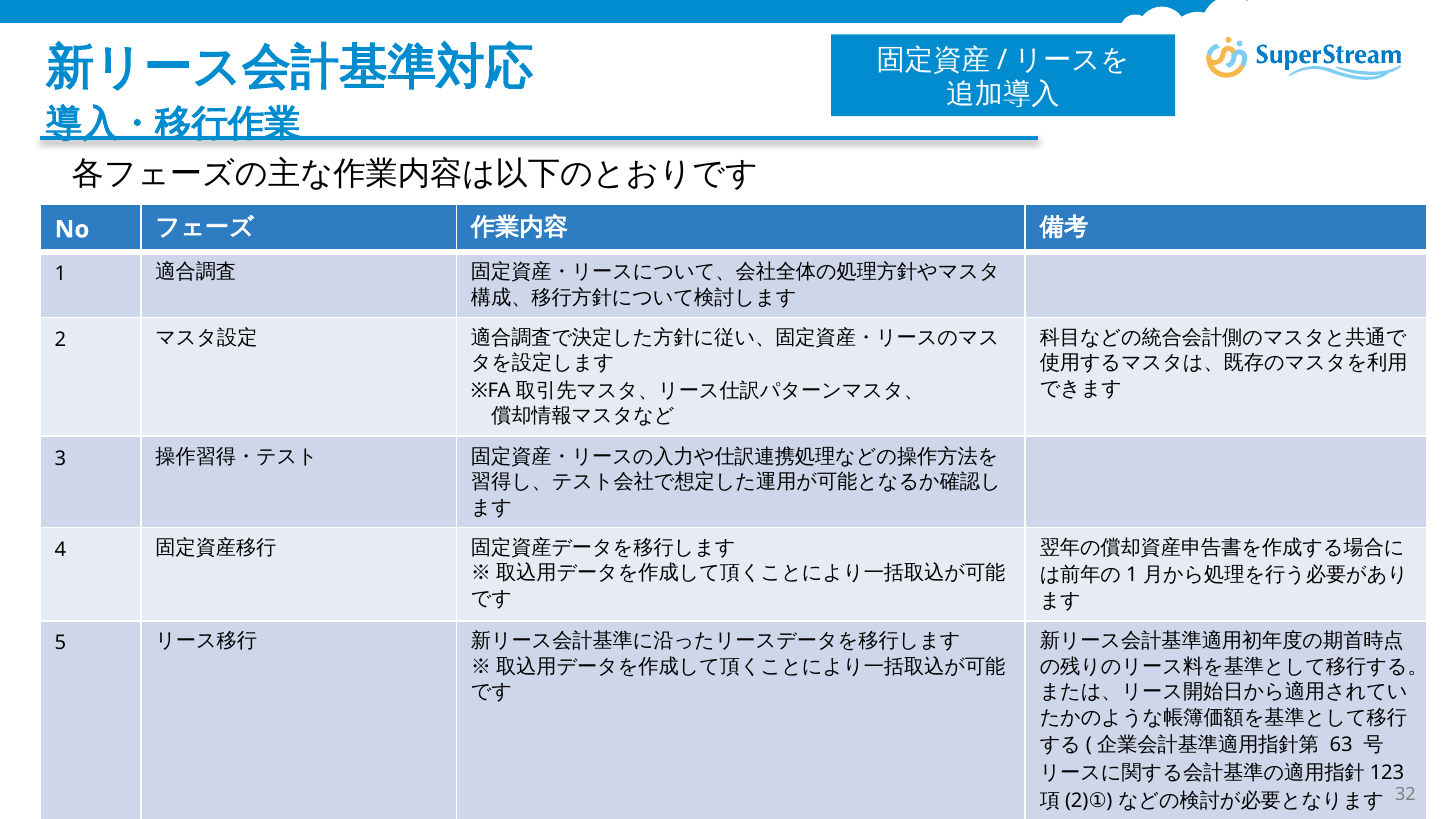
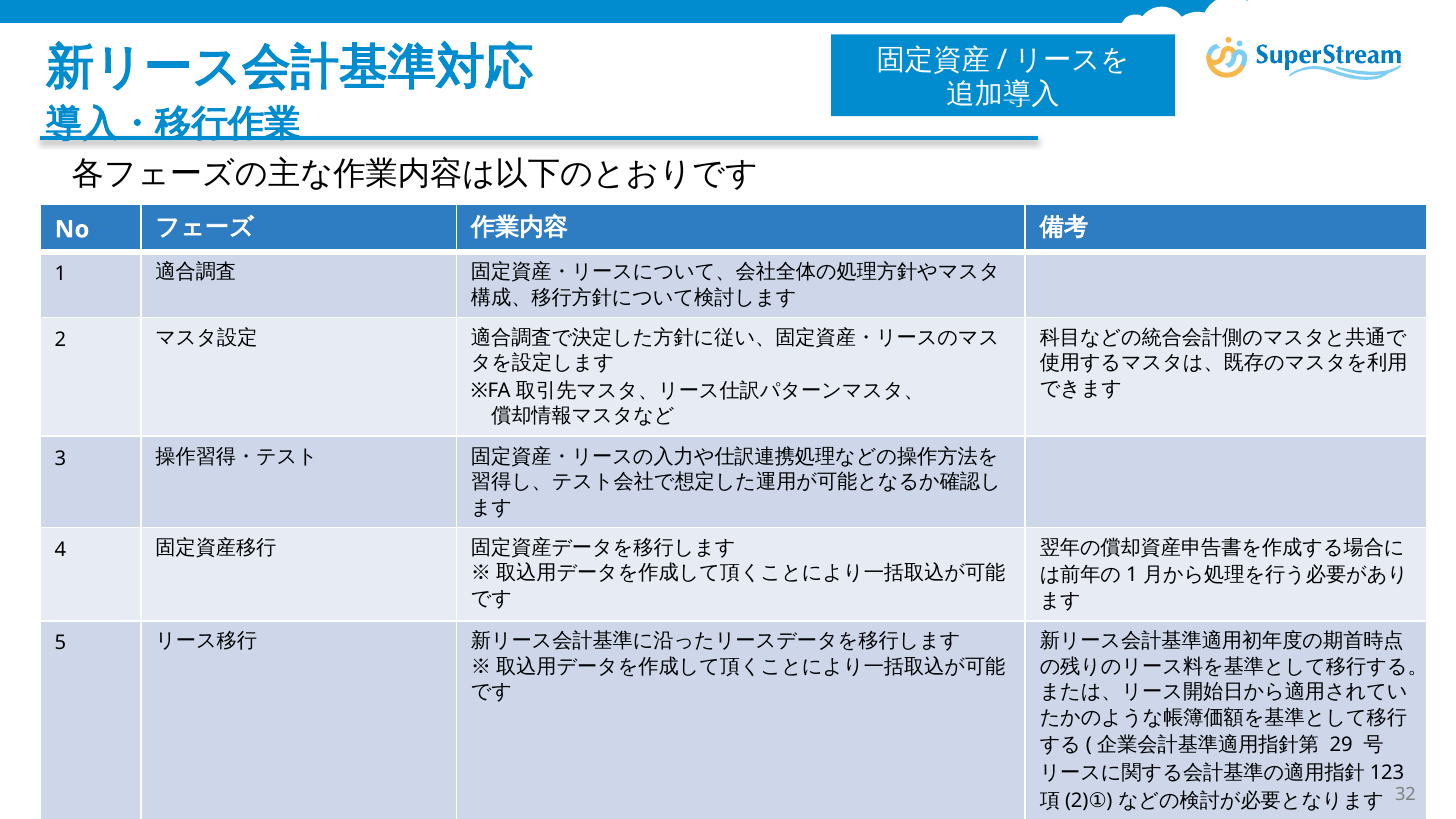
63: 63 -> 29
